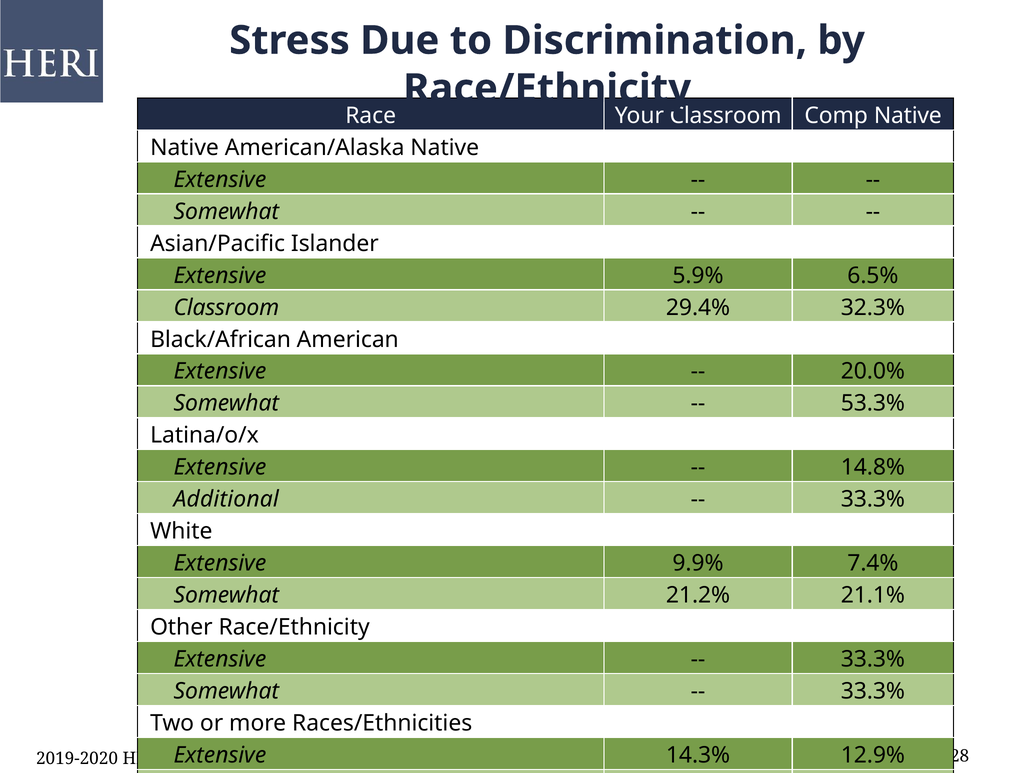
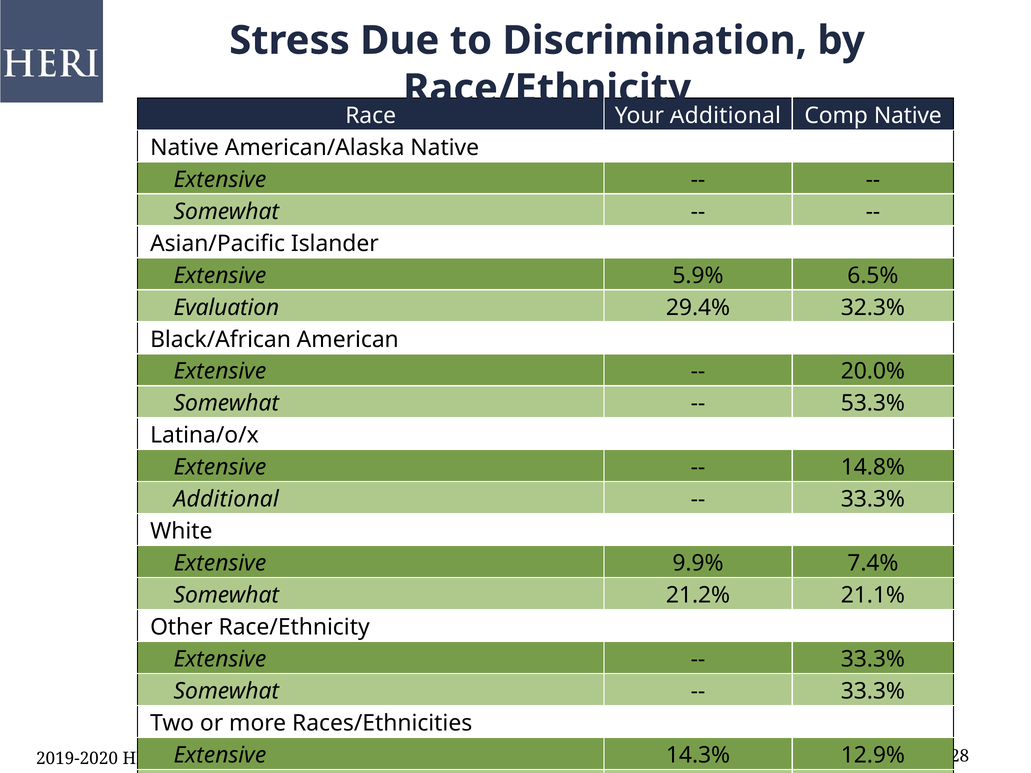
Classroom at (726, 116): Classroom -> Additional
Classroom at (226, 308): Classroom -> Evaluation
